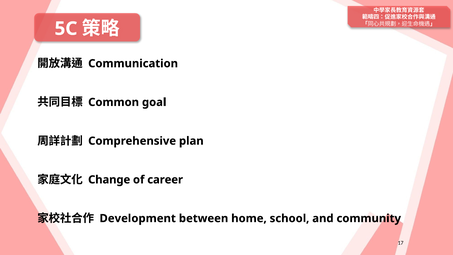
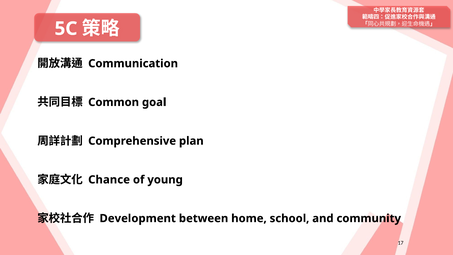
Change: Change -> Chance
career: career -> young
